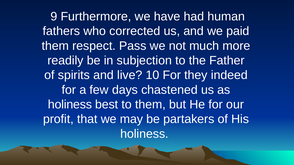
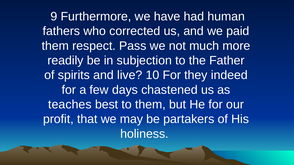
holiness at (70, 105): holiness -> teaches
